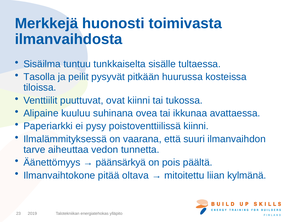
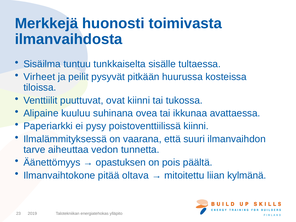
Tasolla: Tasolla -> Virheet
päänsärkyä: päänsärkyä -> opastuksen
